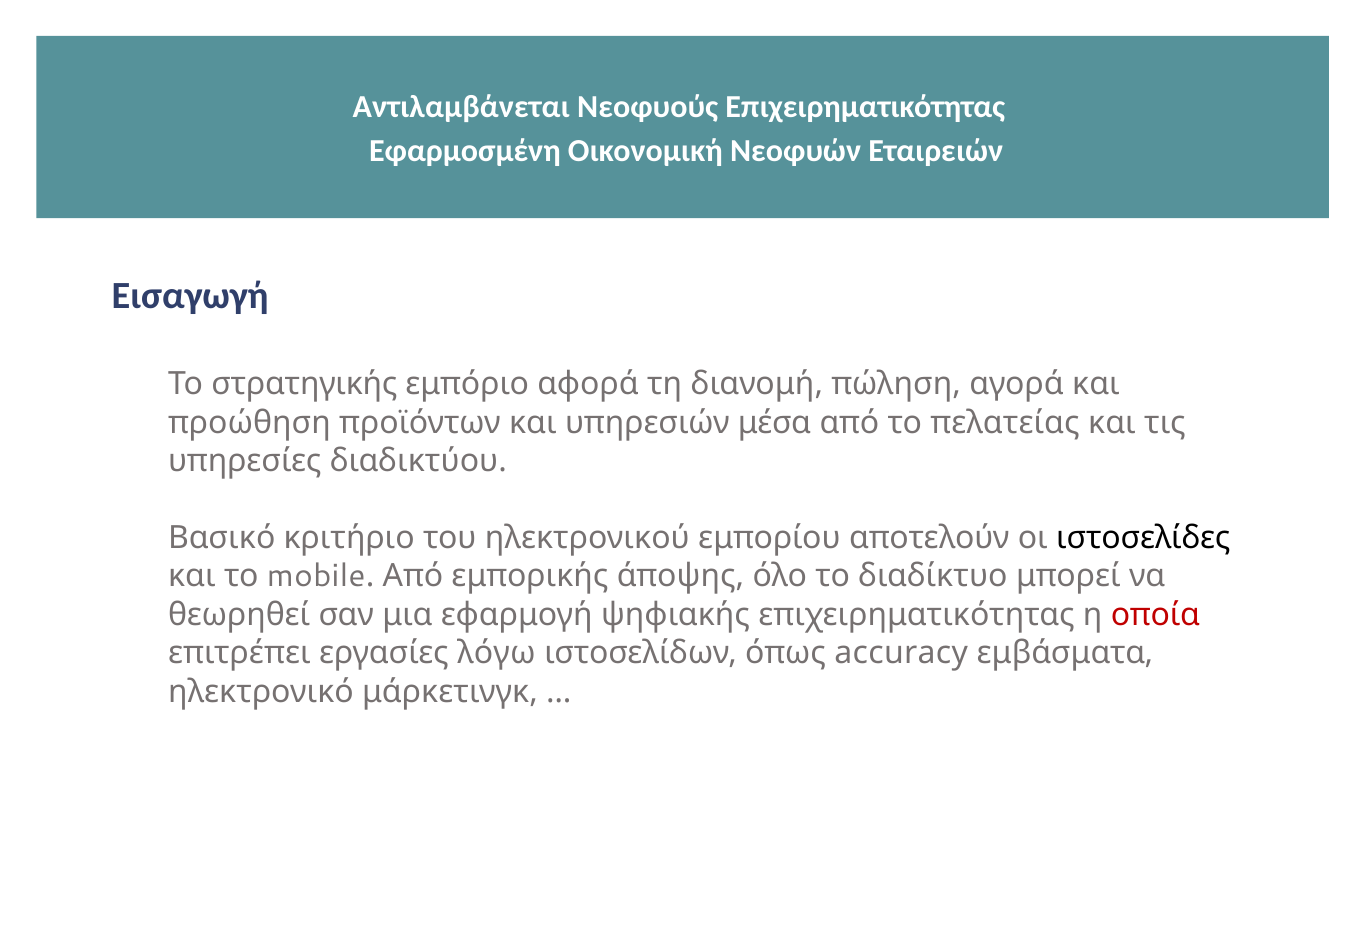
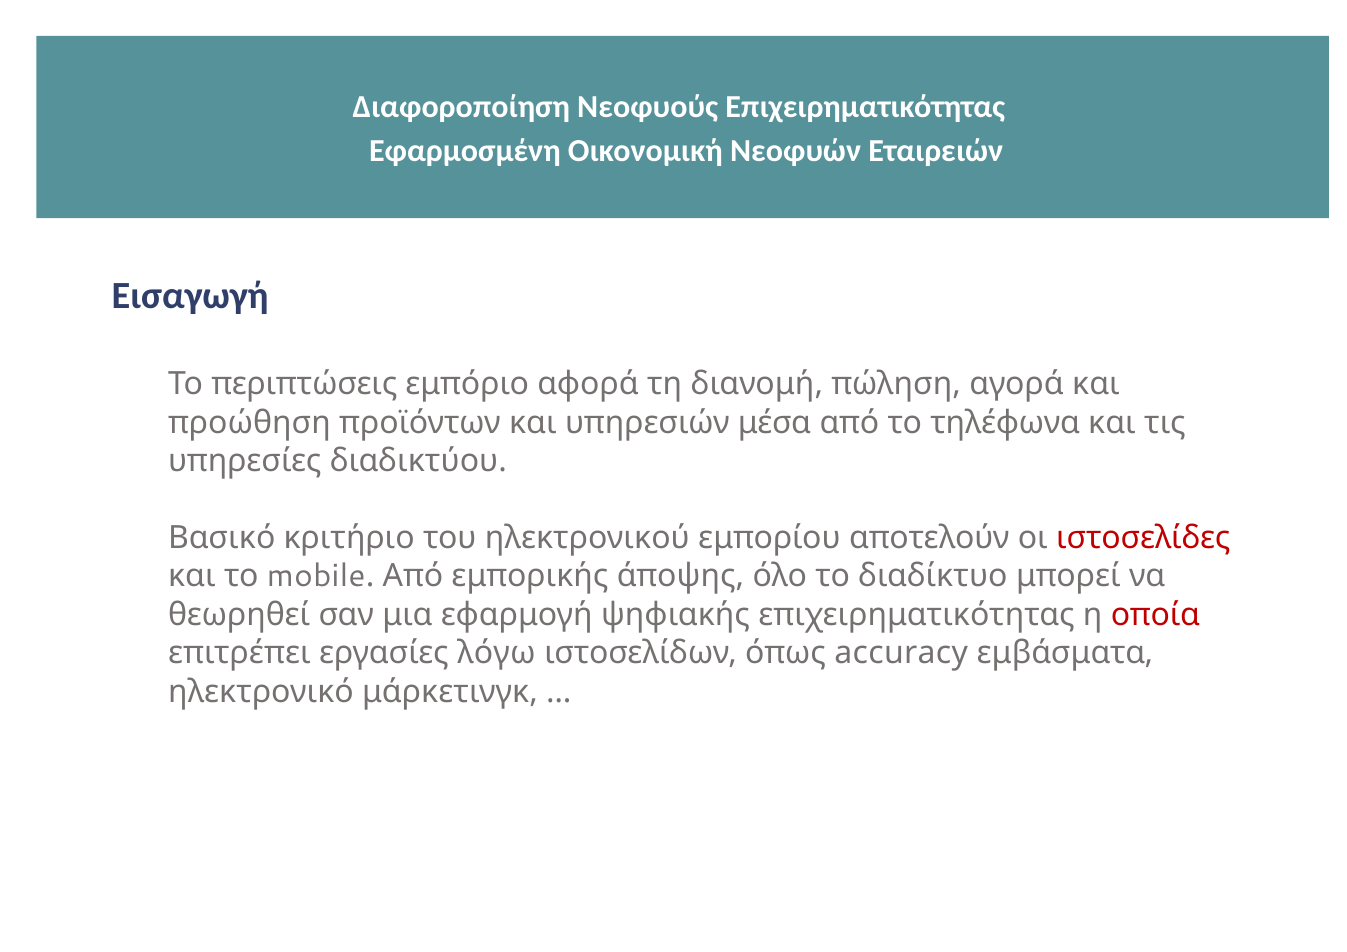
Αντιλαμβάνεται: Αντιλαμβάνεται -> Διαφοροποίηση
στρατηγικής: στρατηγικής -> περιπτώσεις
πελατείας: πελατείας -> τηλέφωνα
ιστοσελίδες colour: black -> red
